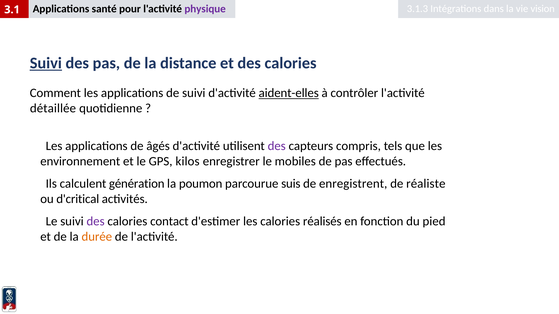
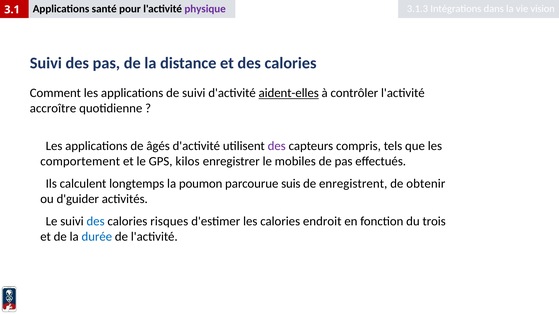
Suivi at (46, 63) underline: present -> none
détaillée: détaillée -> accroître
environnement: environnement -> comportement
génération: génération -> longtemps
réaliste: réaliste -> obtenir
d'critical: d'critical -> d'guider
des at (96, 222) colour: purple -> blue
contact: contact -> risques
réalisés: réalisés -> endroit
pied: pied -> trois
durée colour: orange -> blue
